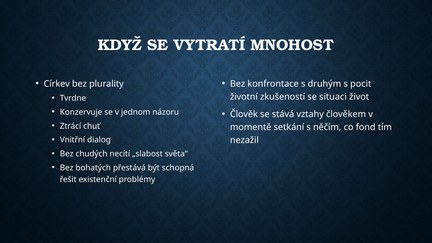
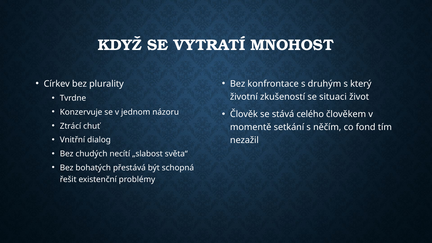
pocit: pocit -> který
vztahy: vztahy -> celého
